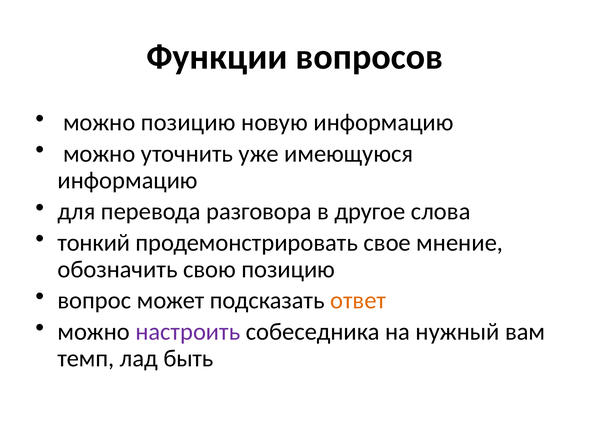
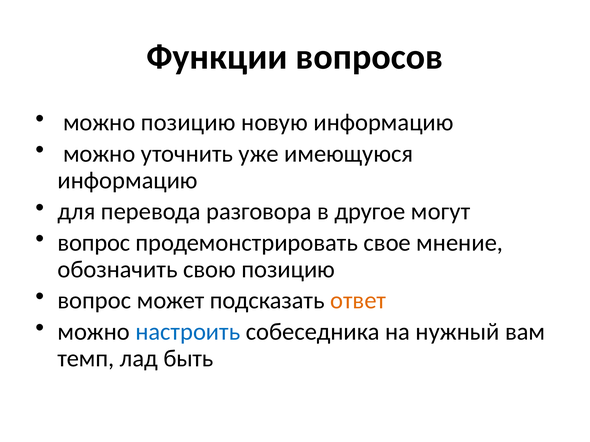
слова: слова -> могут
тонкий at (94, 243): тонкий -> вопрос
настроить colour: purple -> blue
